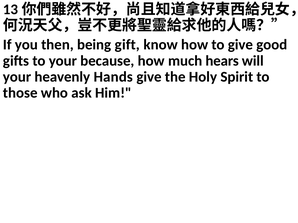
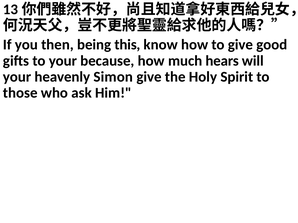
gift: gift -> this
Hands: Hands -> Simon
